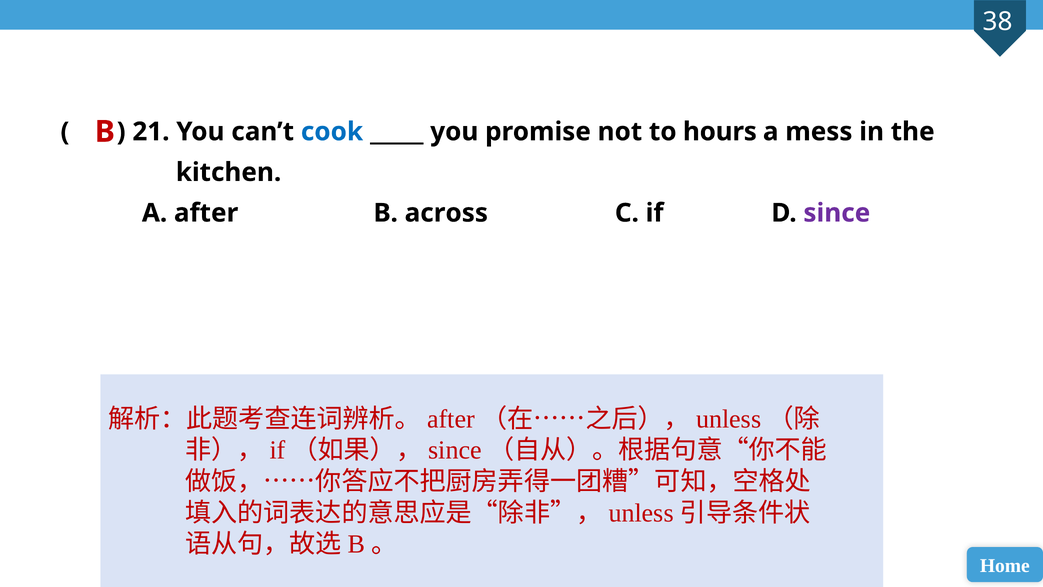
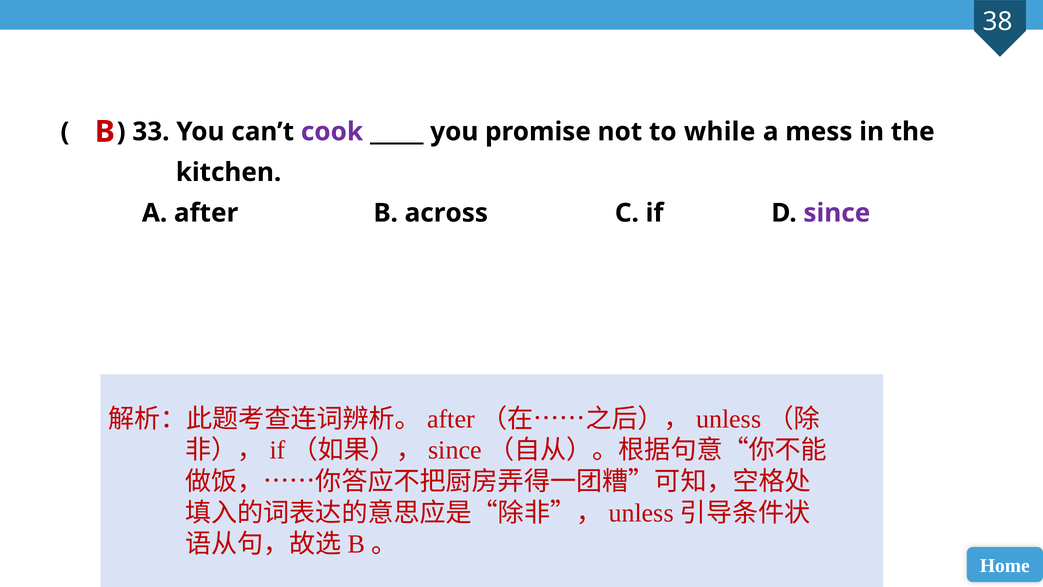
21: 21 -> 33
cook colour: blue -> purple
hours: hours -> while
